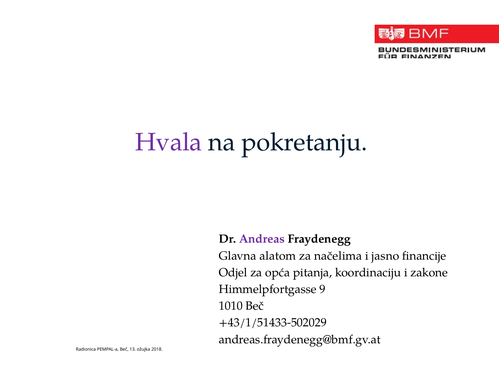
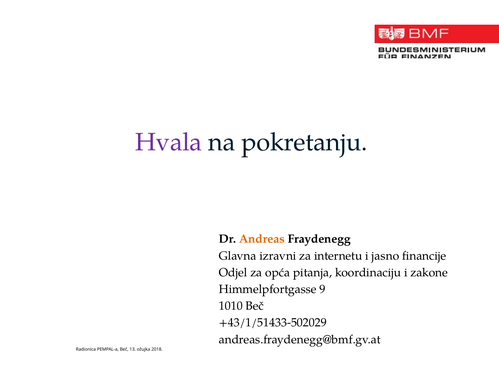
Andreas colour: purple -> orange
alatom: alatom -> izravni
načelima: načelima -> internetu
